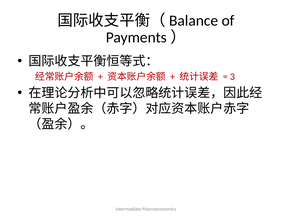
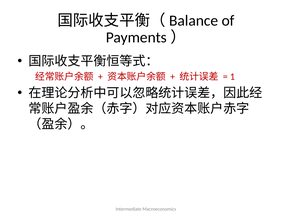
3: 3 -> 1
